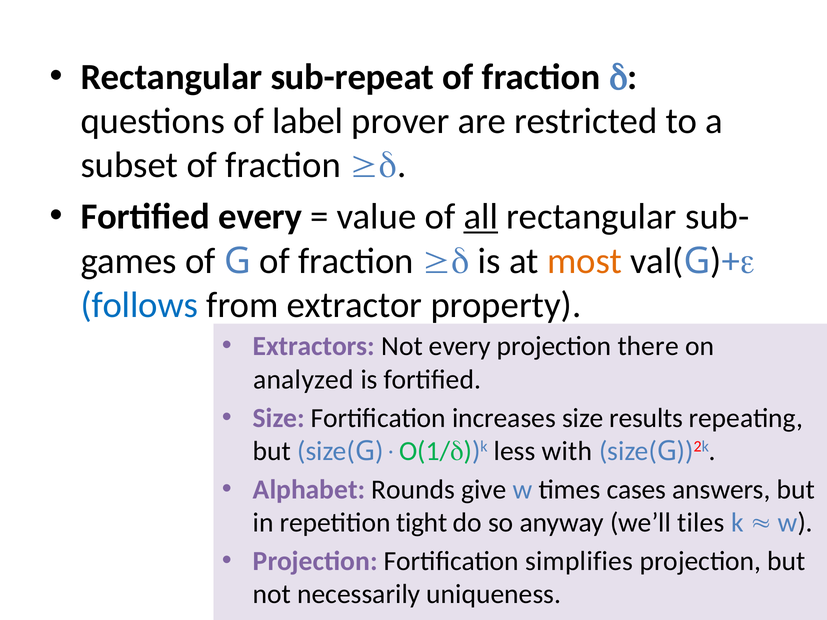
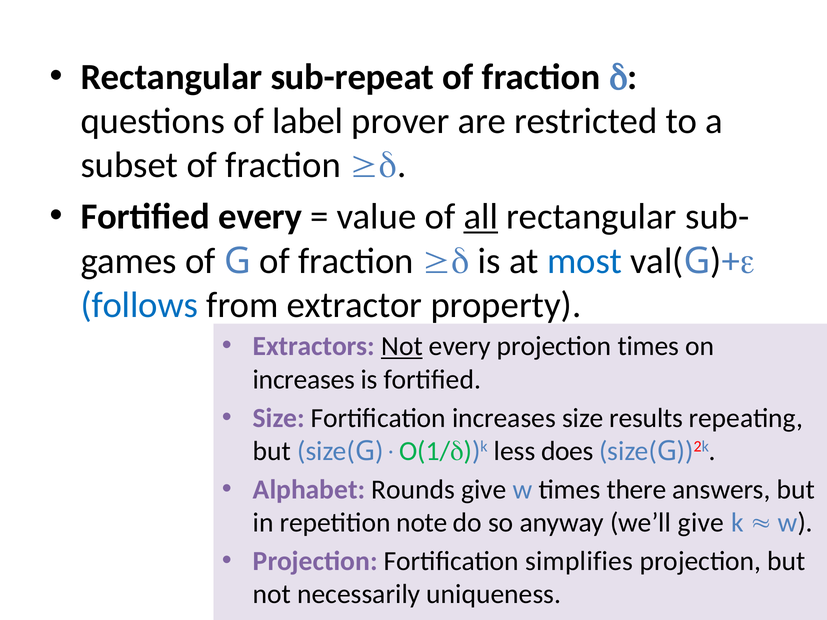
most colour: orange -> blue
Not at (402, 346) underline: none -> present
projection there: there -> times
analyzed at (304, 380): analyzed -> increases
with: with -> does
cases: cases -> there
tight: tight -> note
we’ll tiles: tiles -> give
